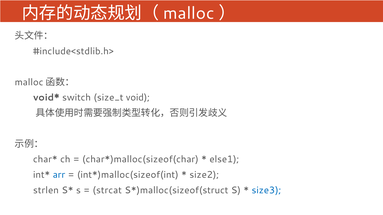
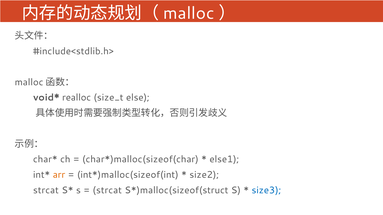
switch: switch -> realloc
void: void -> else
arr colour: blue -> orange
strlen at (46, 191): strlen -> strcat
